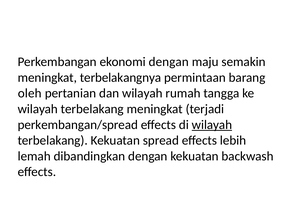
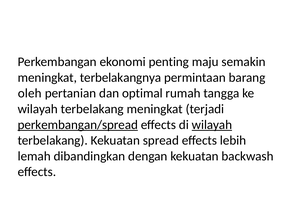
ekonomi dengan: dengan -> penting
dan wilayah: wilayah -> optimal
perkembangan/spread underline: none -> present
